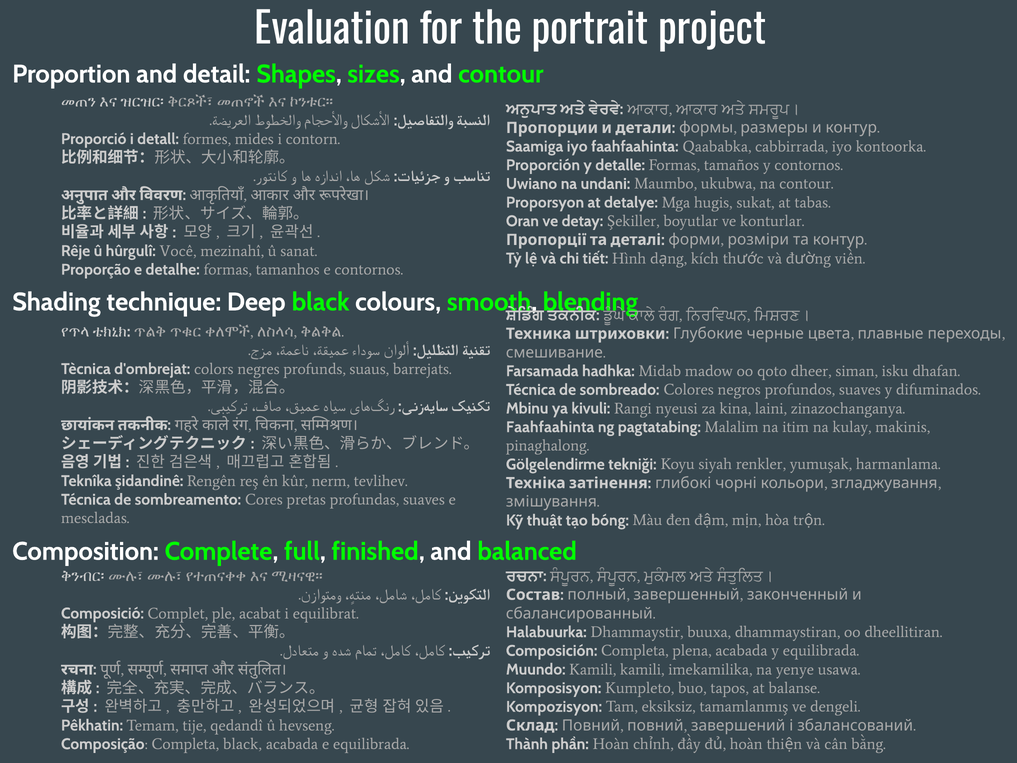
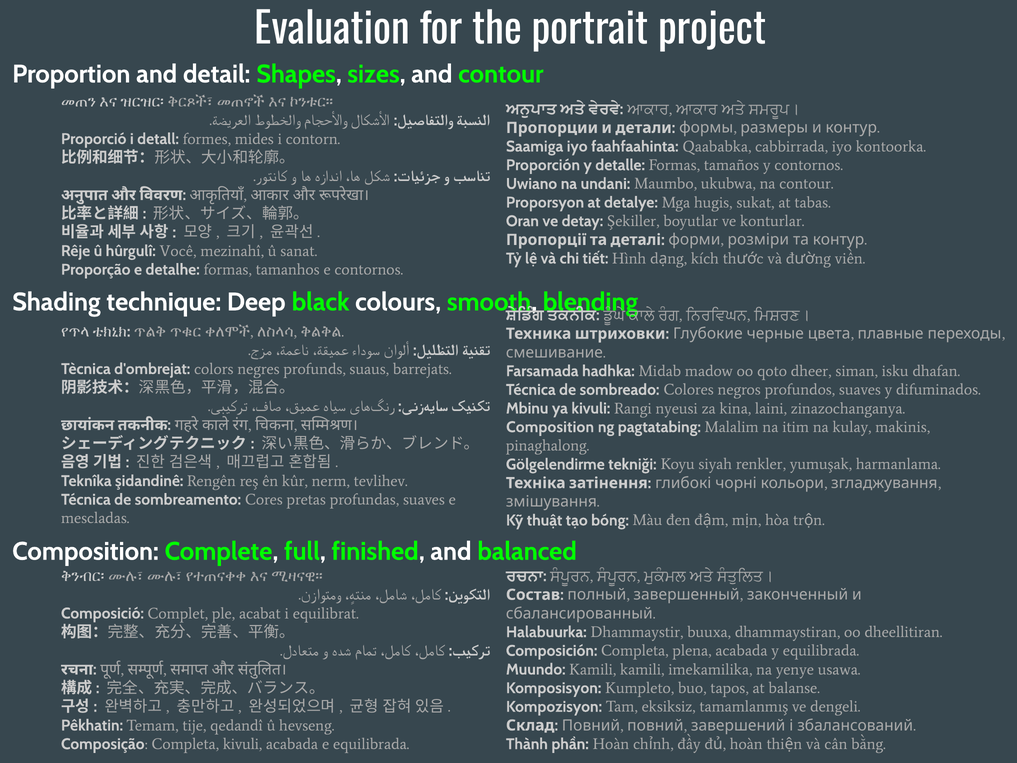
Faahfaahinta at (550, 427): Faahfaahinta -> Composition
Completa black: black -> kivuli
